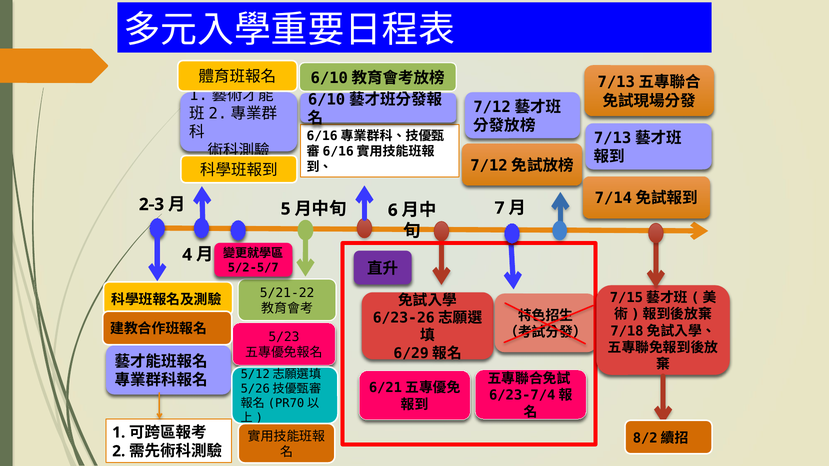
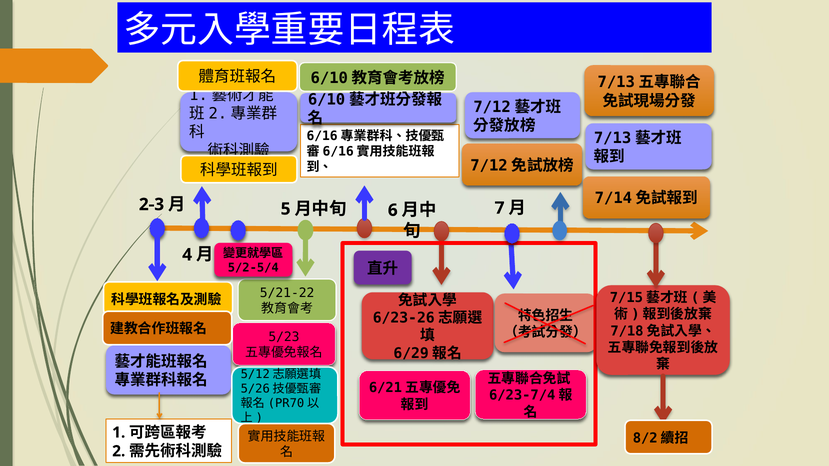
5/2-5/7: 5/2-5/7 -> 5/2-5/4
